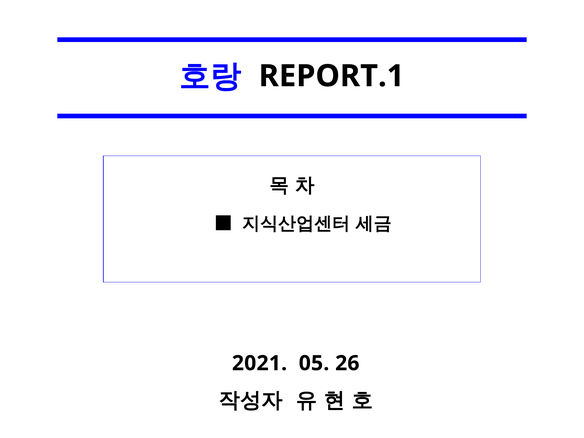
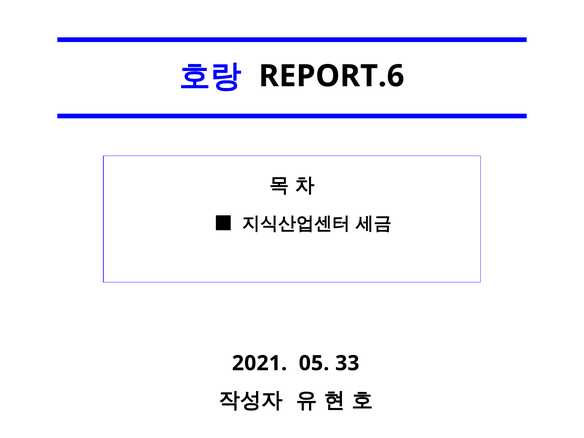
REPORT.1: REPORT.1 -> REPORT.6
26: 26 -> 33
